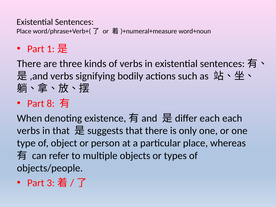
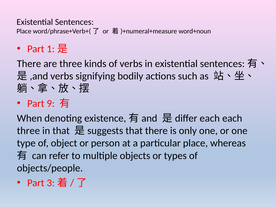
8: 8 -> 9
verbs at (28, 131): verbs -> three
